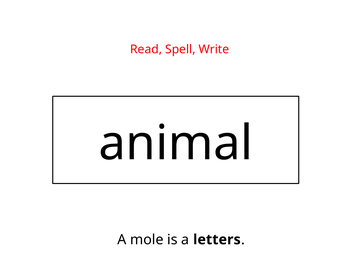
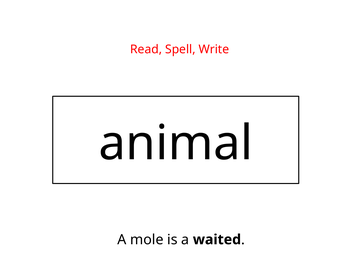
letters: letters -> waited
